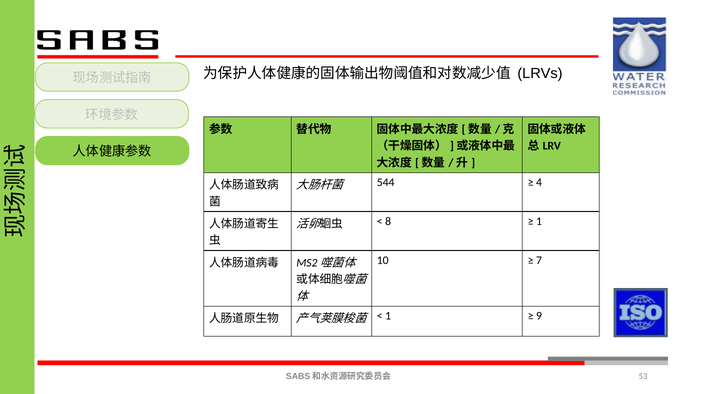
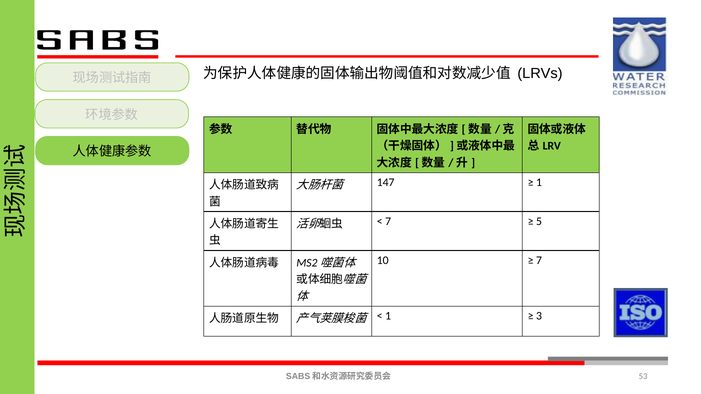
544: 544 -> 147
4 at (539, 183): 4 -> 1
8 at (388, 222): 8 -> 7
1 at (539, 222): 1 -> 5
9: 9 -> 3
